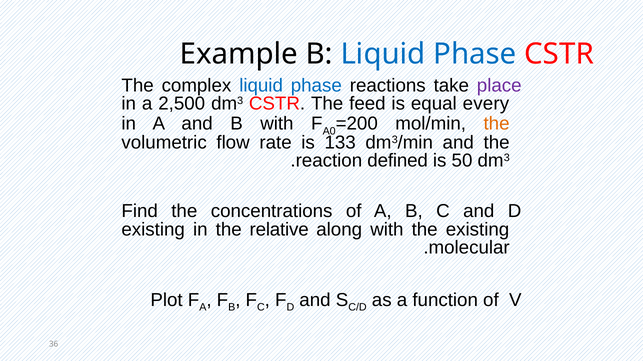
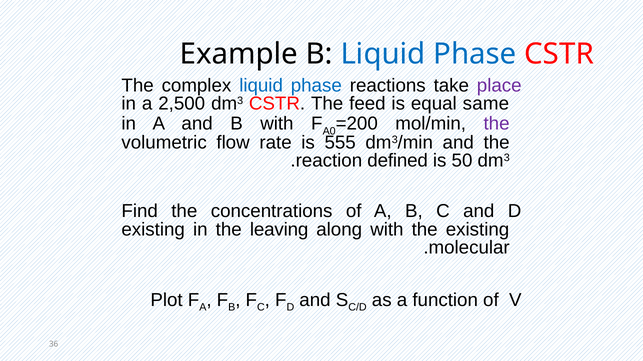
every: every -> same
the at (497, 124) colour: orange -> purple
133: 133 -> 555
relative: relative -> leaving
